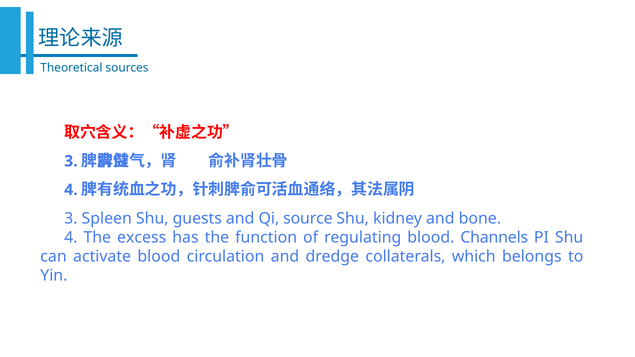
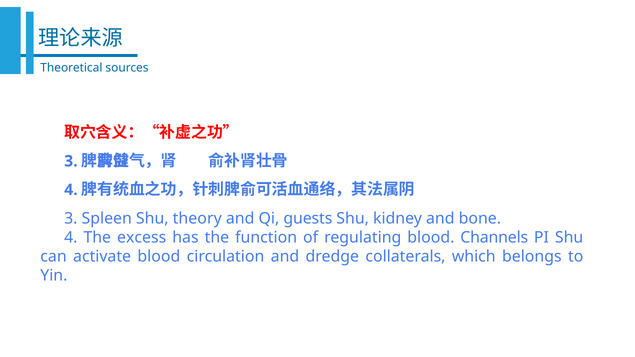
guests: guests -> theory
source: source -> guests
